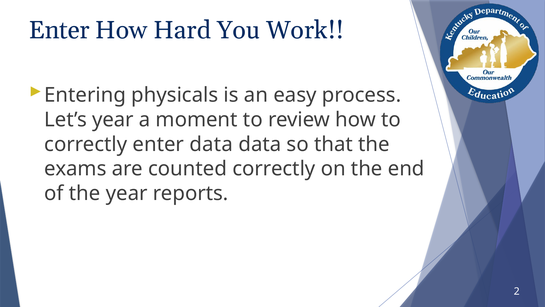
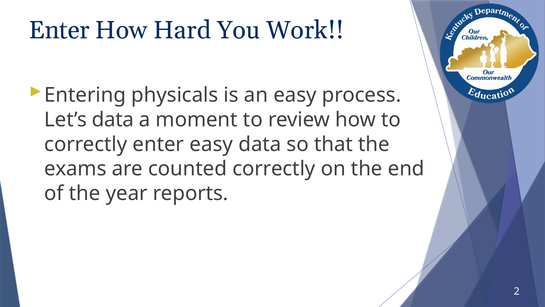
Let’s year: year -> data
enter data: data -> easy
